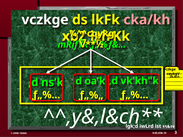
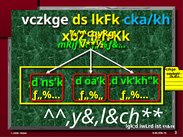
cka/kh colour: pink -> light blue
